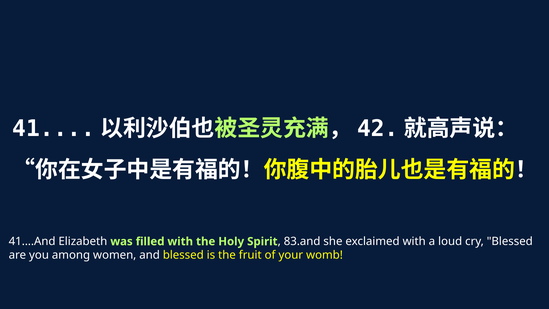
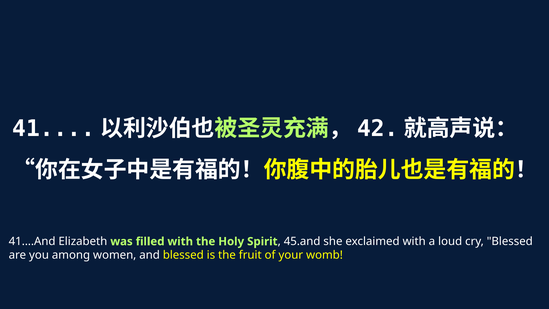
83.and: 83.and -> 45.and
